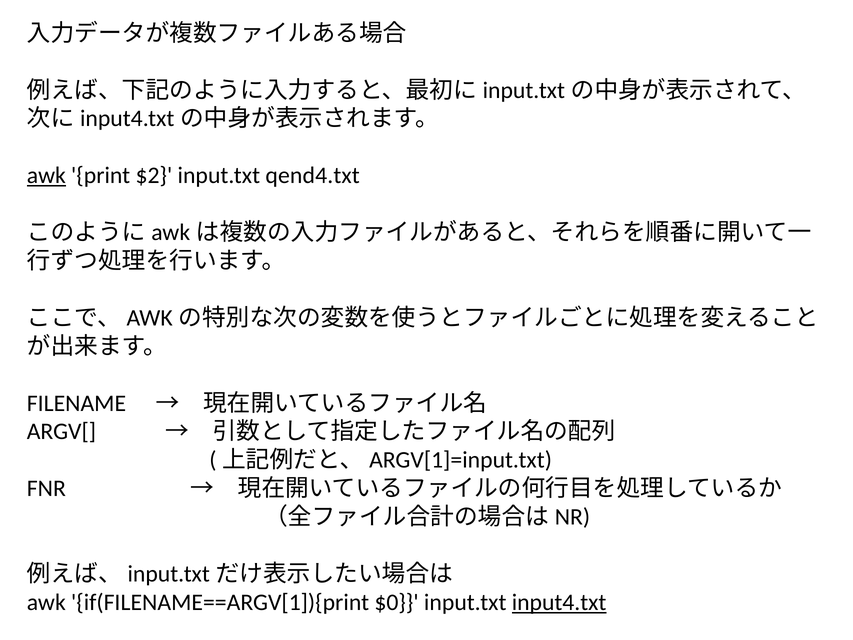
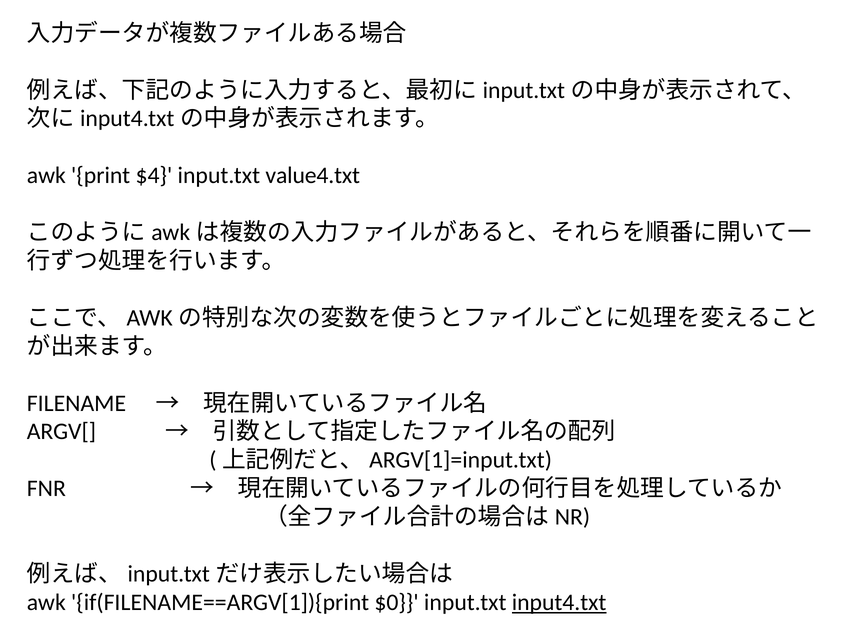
awk at (46, 176) underline: present -> none
$2: $2 -> $4
qend4.txt: qend4.txt -> value4.txt
